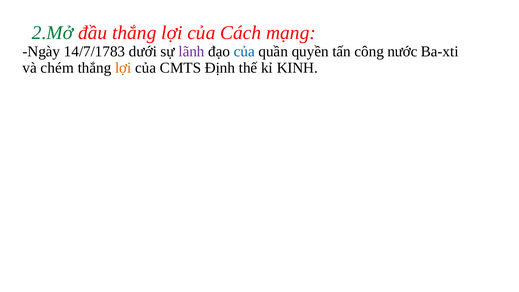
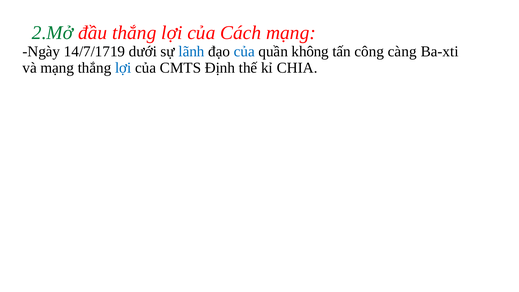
14/7/1783: 14/7/1783 -> 14/7/1719
lãnh colour: purple -> blue
quyền: quyền -> không
nước: nước -> càng
và chém: chém -> mạng
lợi at (123, 68) colour: orange -> blue
KINH: KINH -> CHIA
